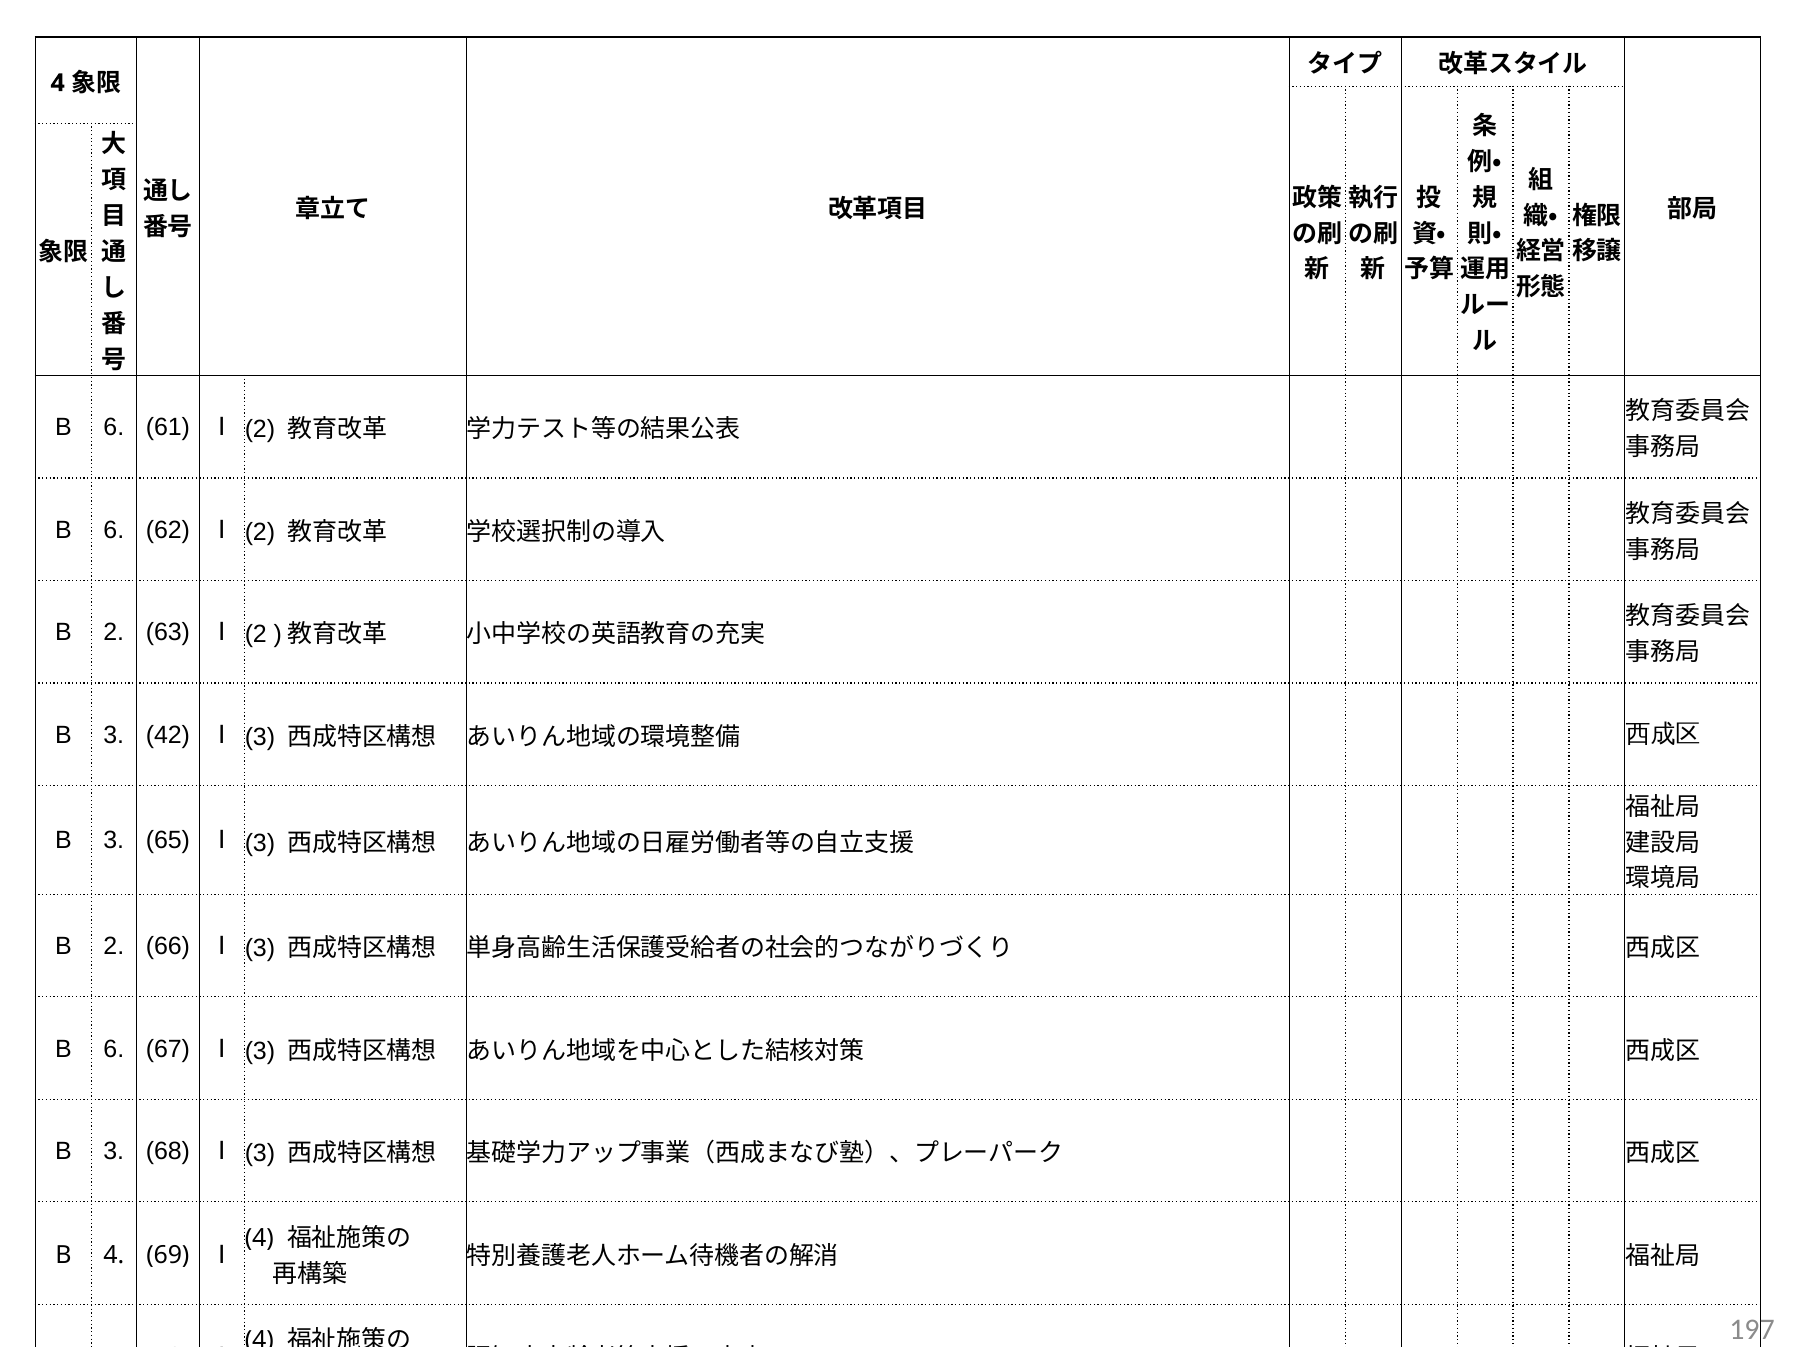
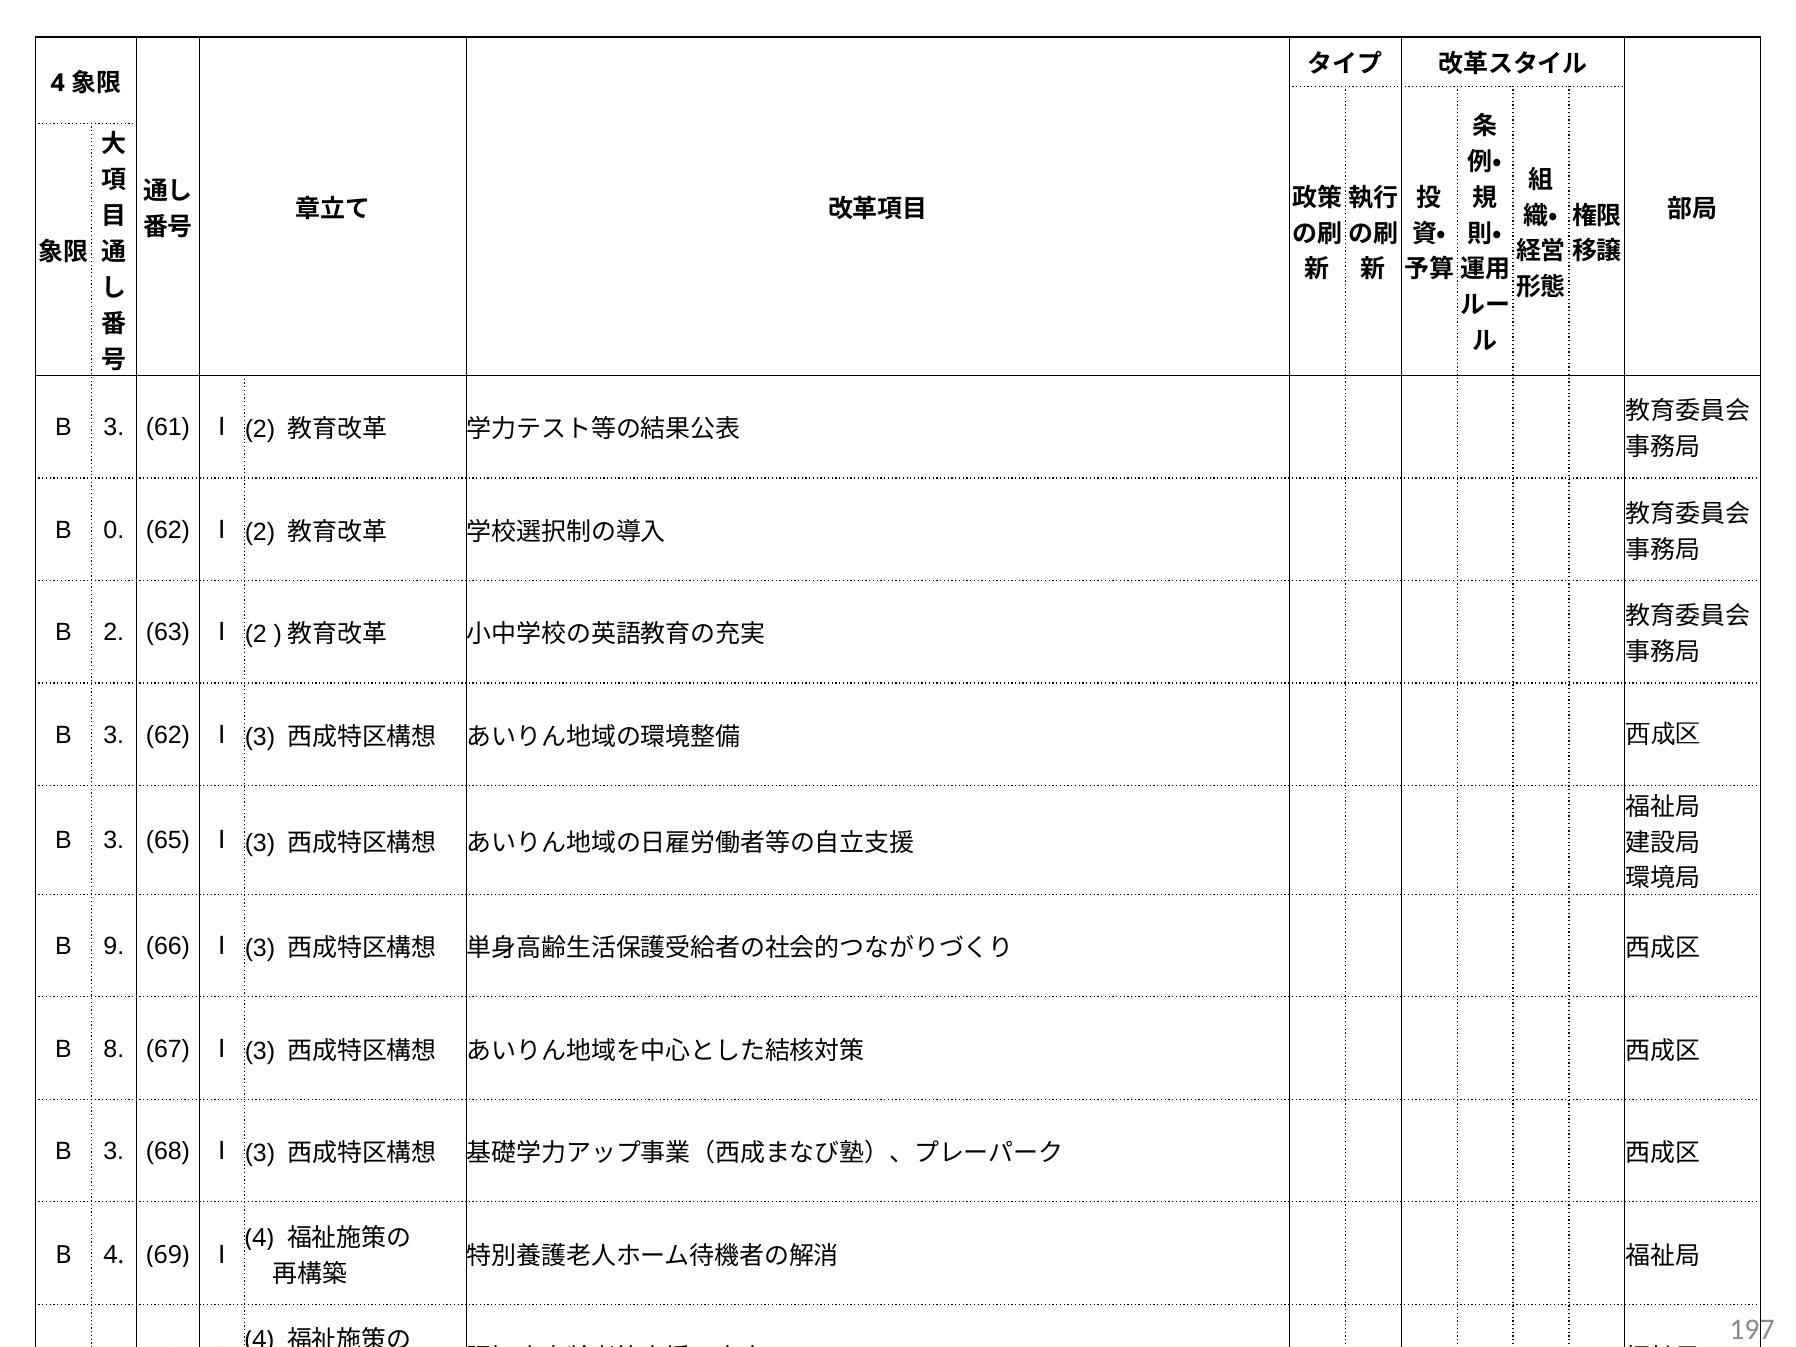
6 at (114, 427): 6 -> 3
6 at (114, 530): 6 -> 0
3 42: 42 -> 62
2 at (114, 946): 2 -> 9
6 at (114, 1049): 6 -> 8
